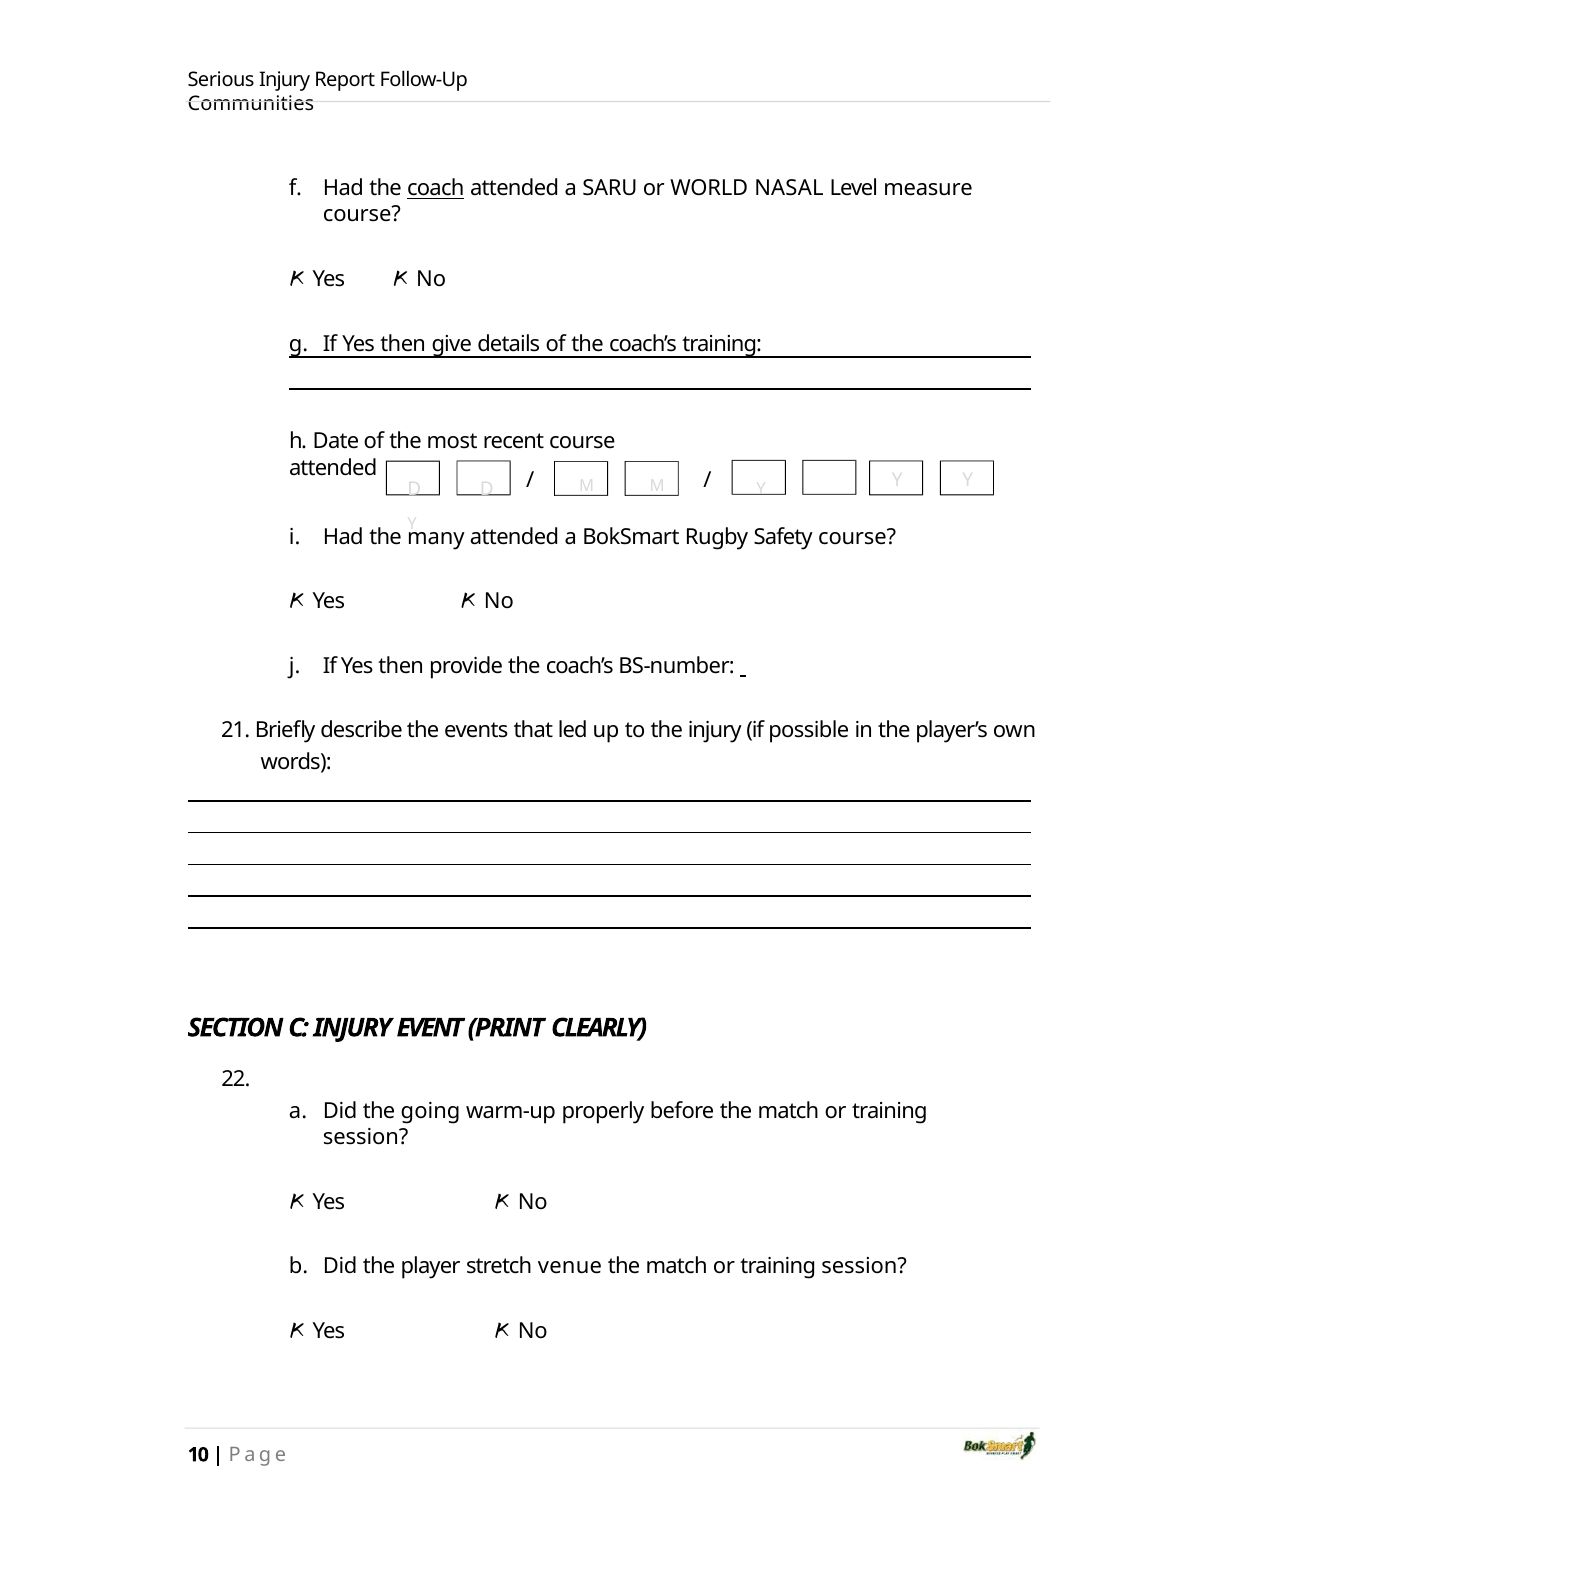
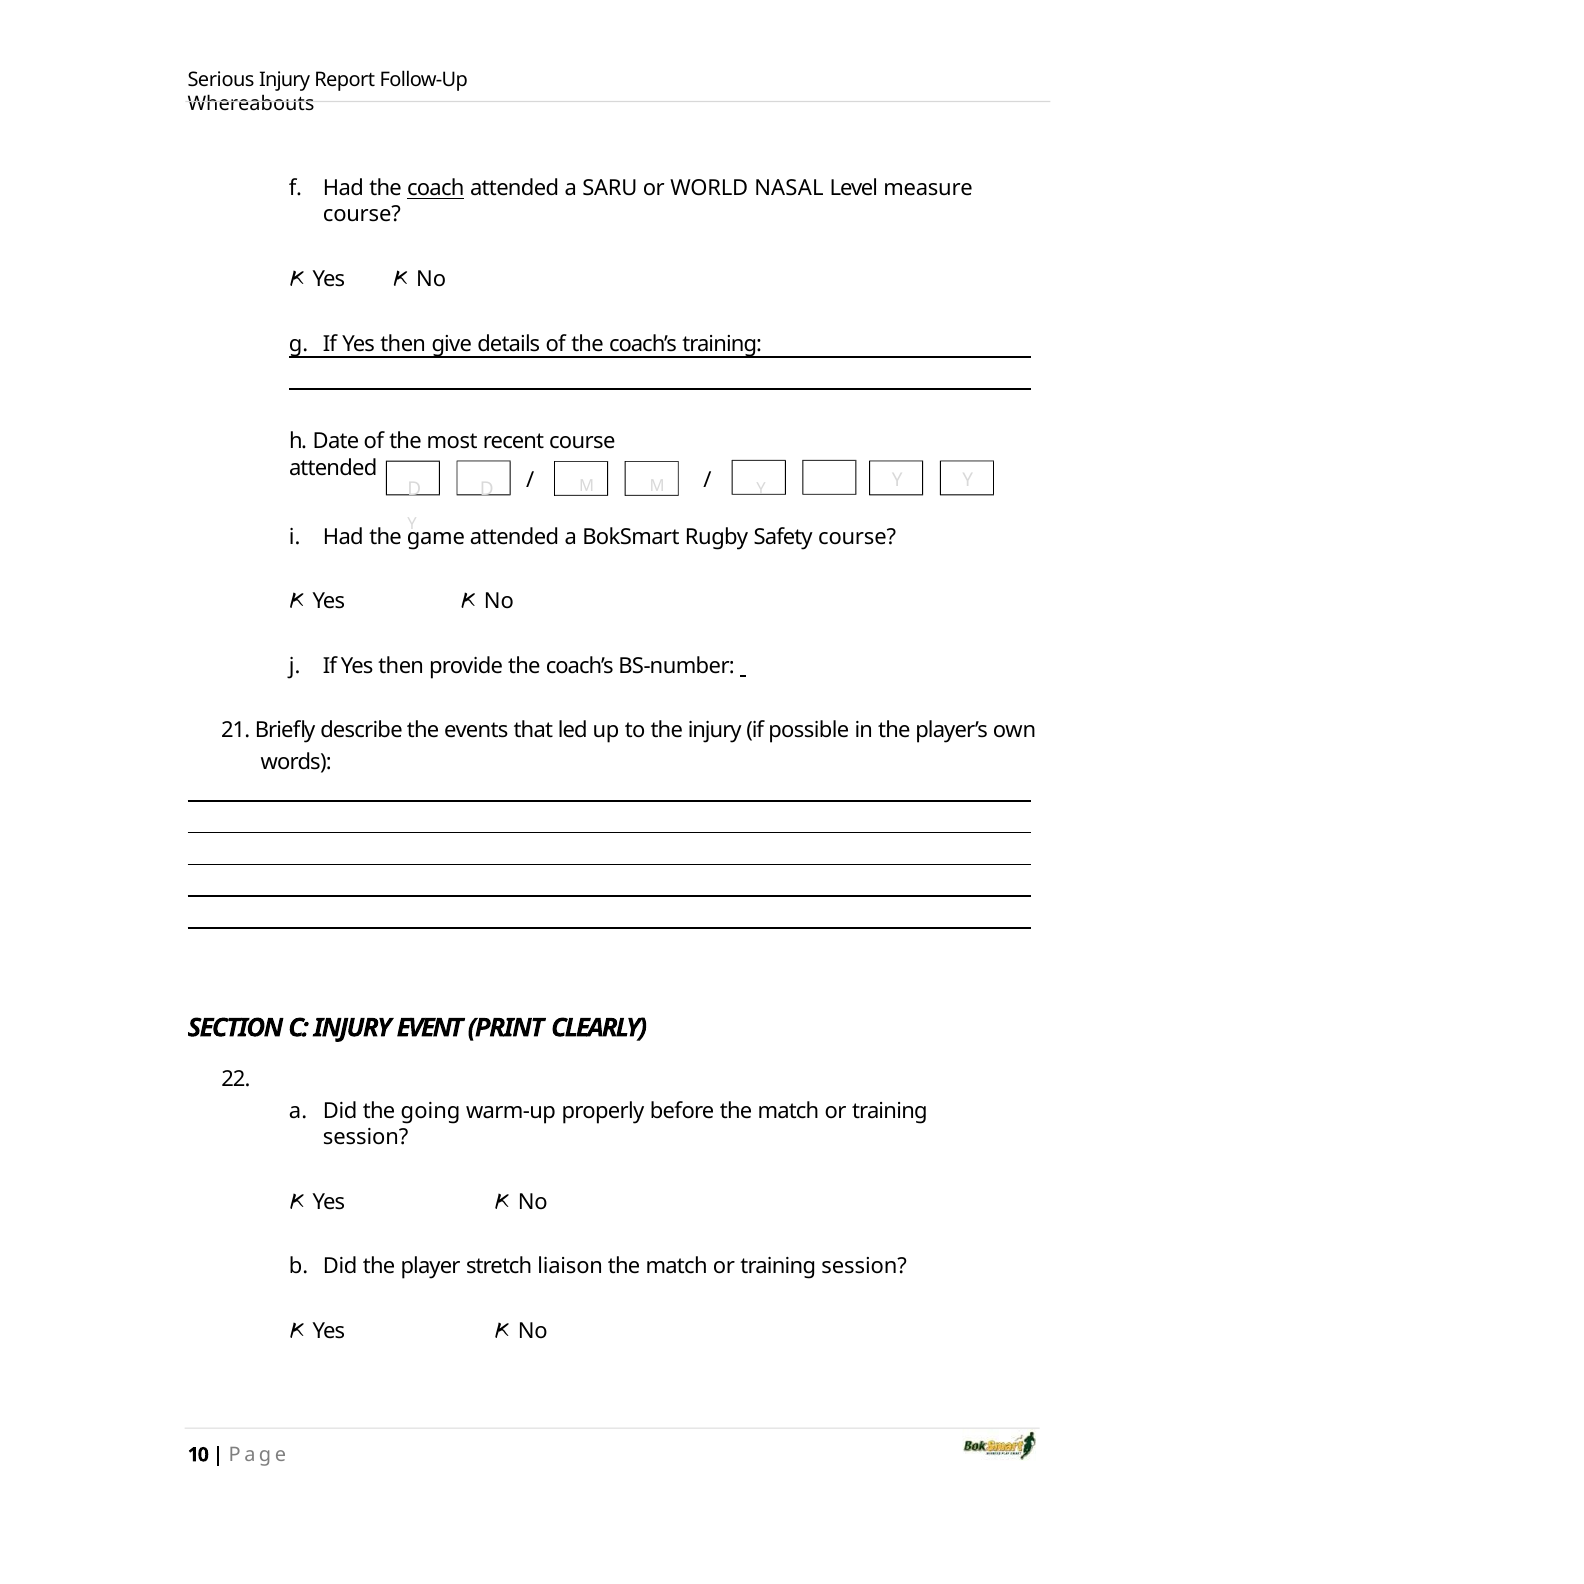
Communities: Communities -> Whereabouts
many: many -> game
venue: venue -> liaison
